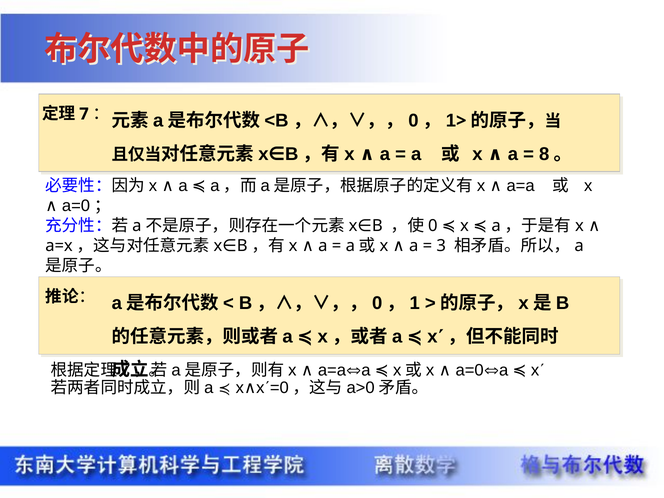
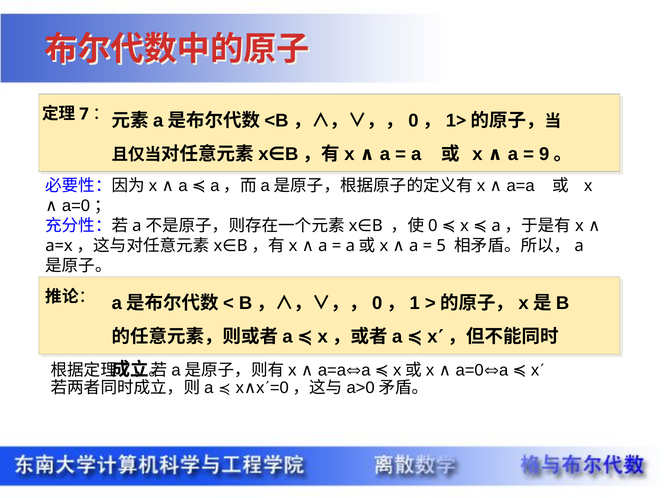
8: 8 -> 9
3: 3 -> 5
